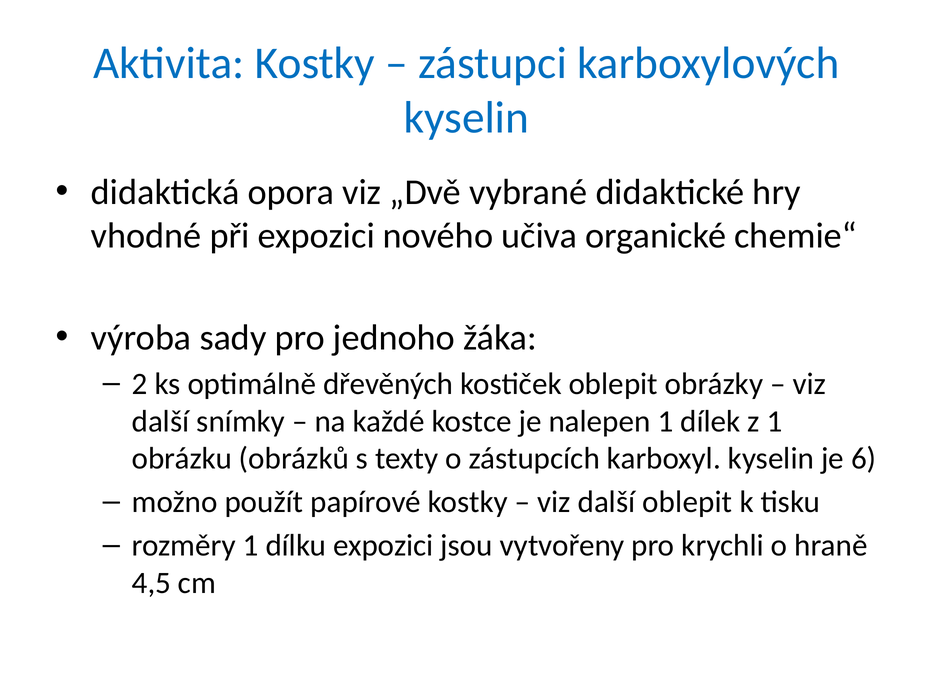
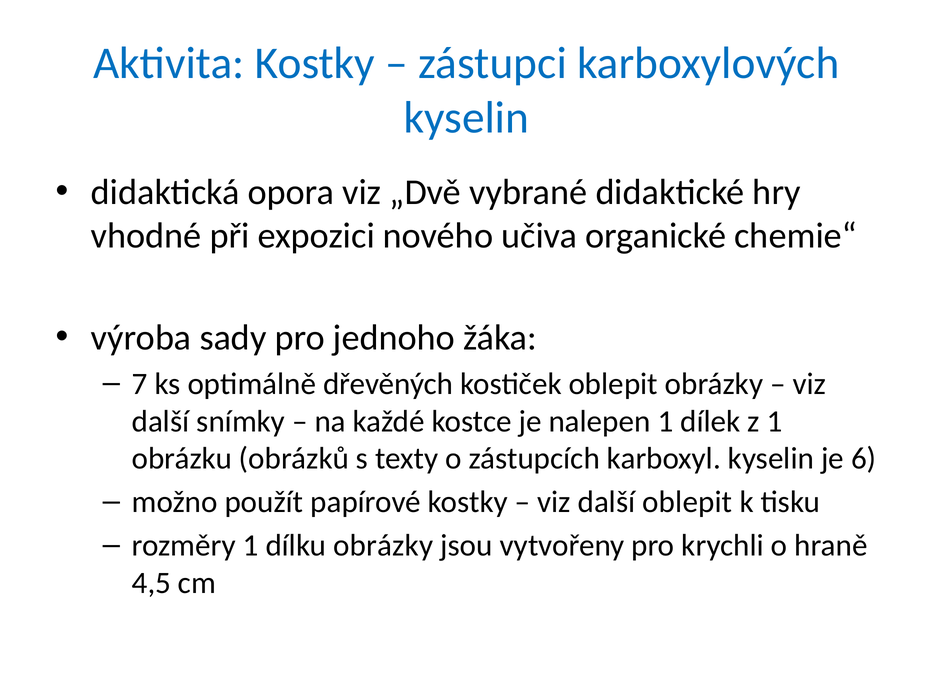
2: 2 -> 7
dílku expozici: expozici -> obrázky
